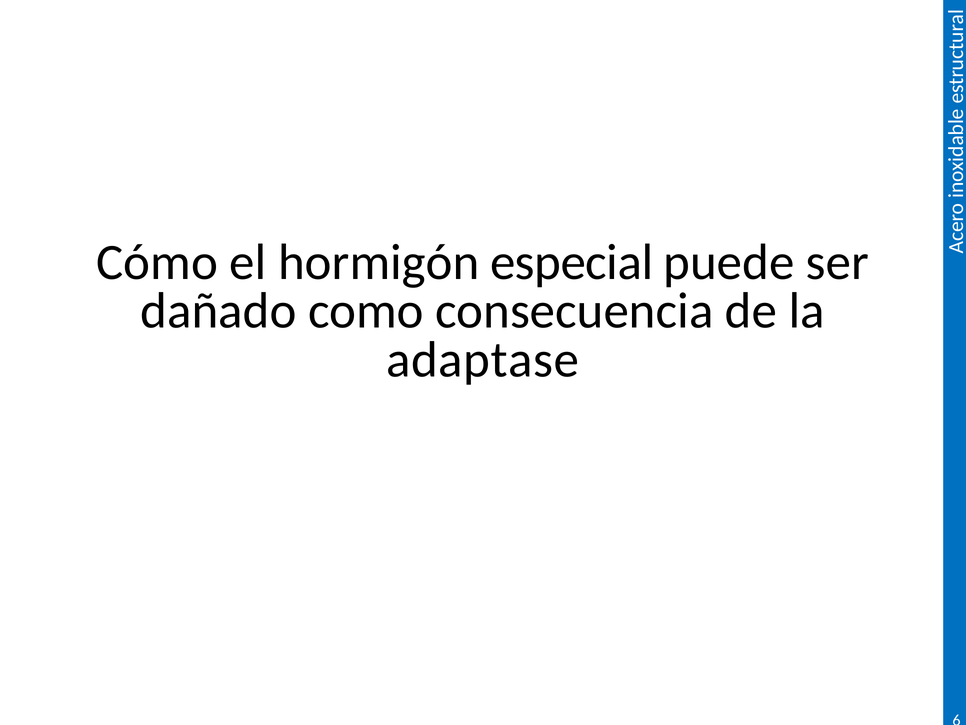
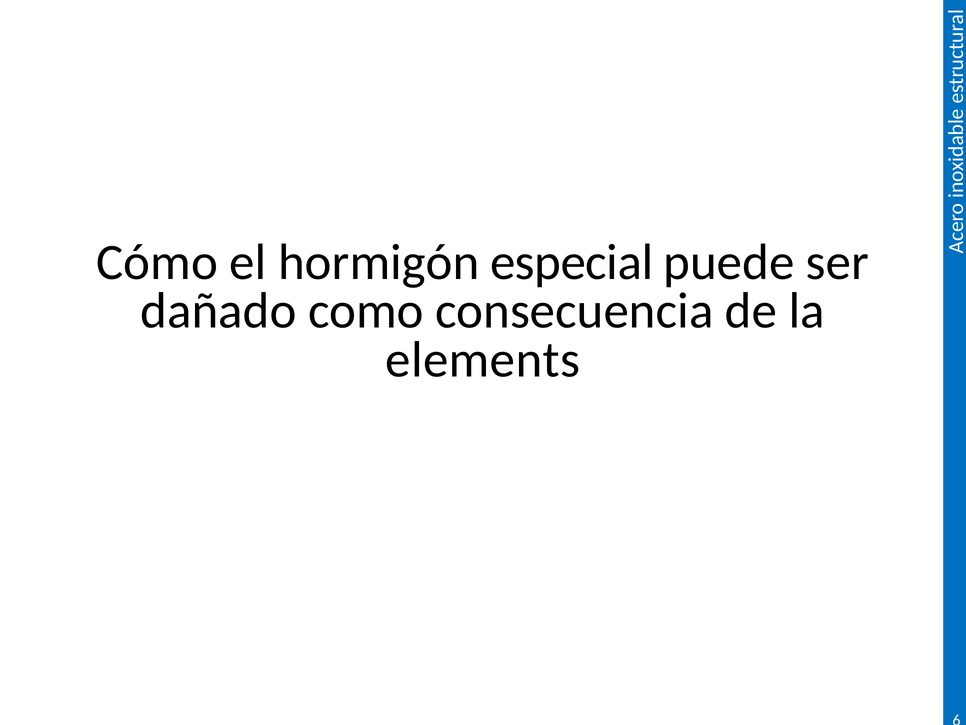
adaptase: adaptase -> elements
